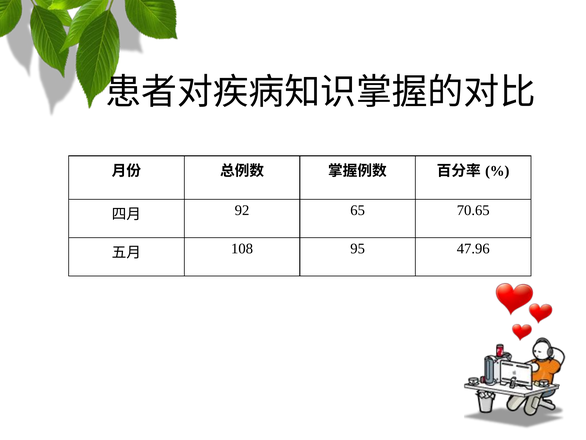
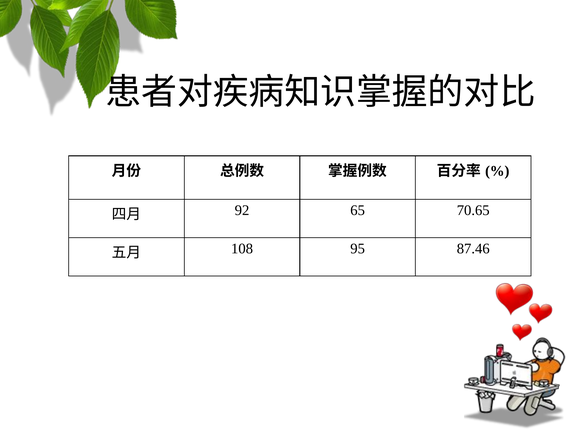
47.96: 47.96 -> 87.46
